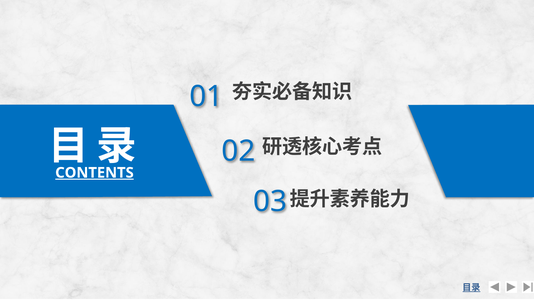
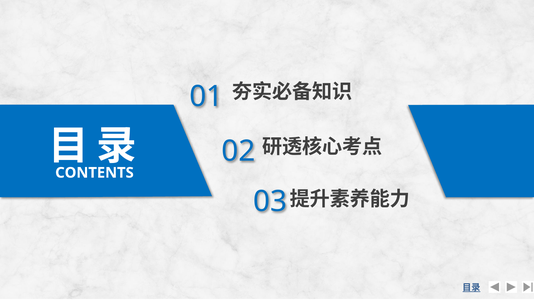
CONTENTS underline: present -> none
